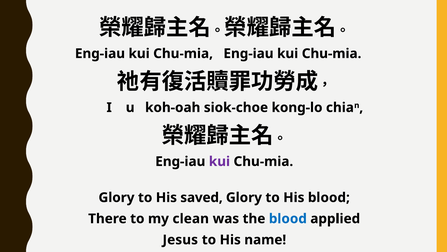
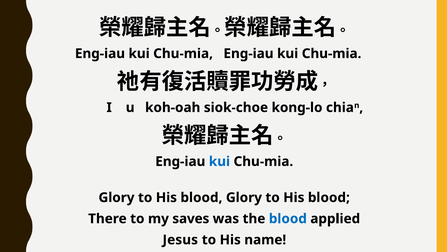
kui at (219, 161) colour: purple -> blue
saved at (202, 197): saved -> blood
clean: clean -> saves
